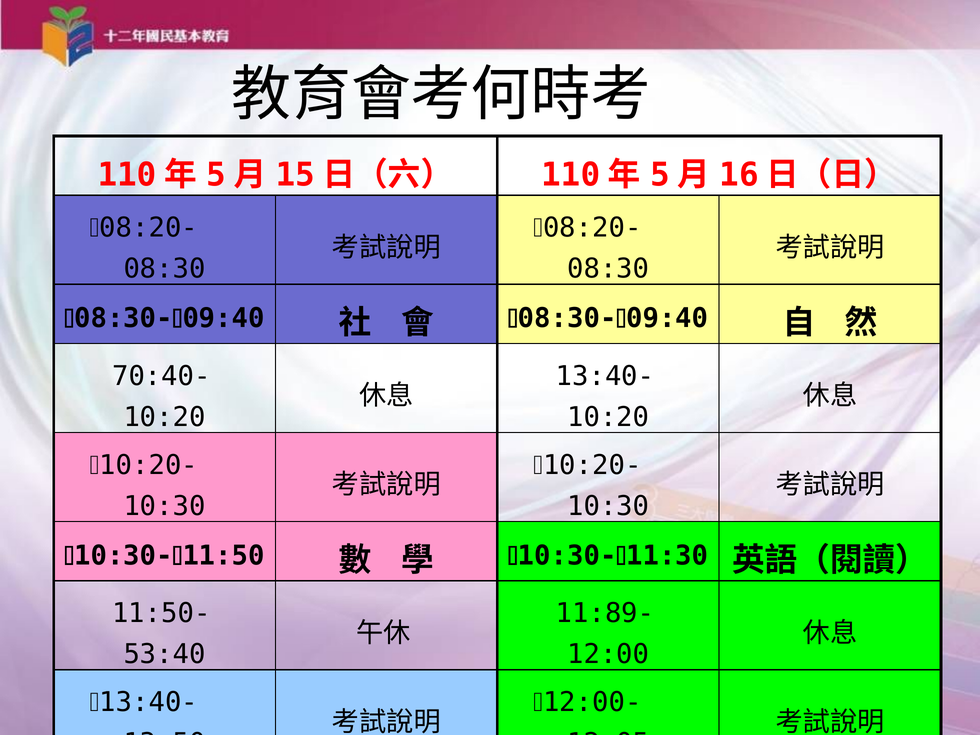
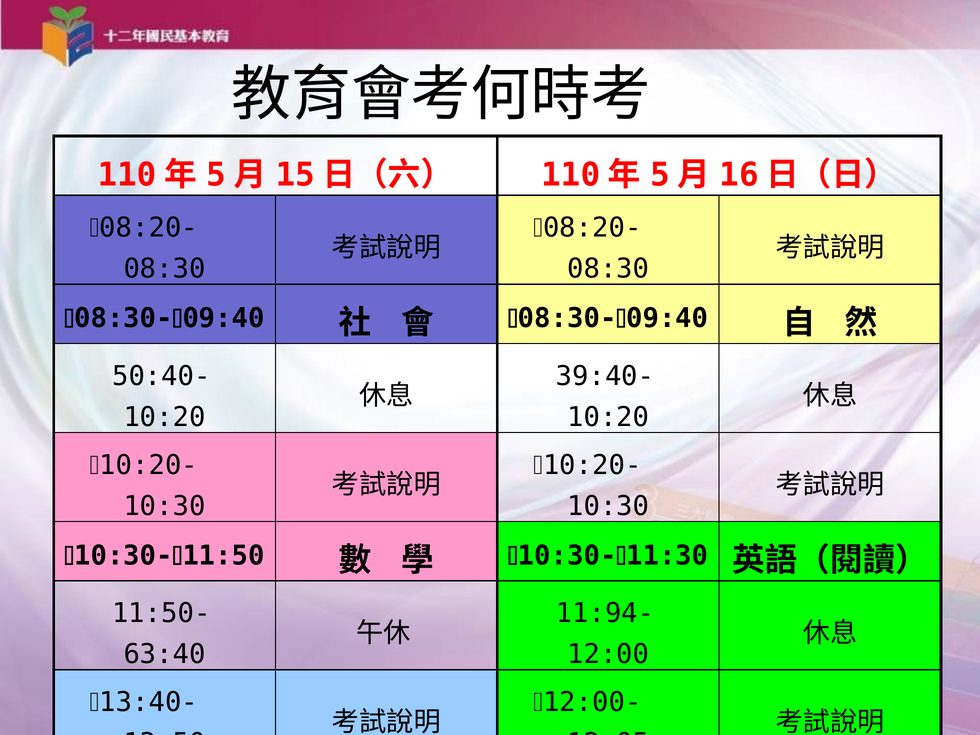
70:40-: 70:40- -> 50:40-
13:40-: 13:40- -> 39:40-
11:89-: 11:89- -> 11:94-
53:40: 53:40 -> 63:40
